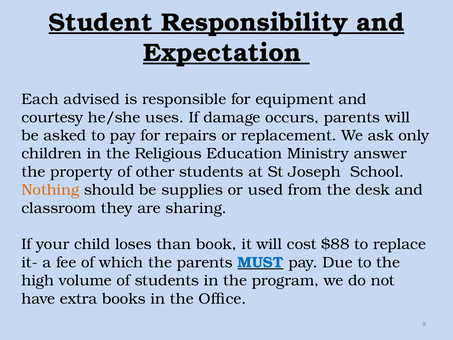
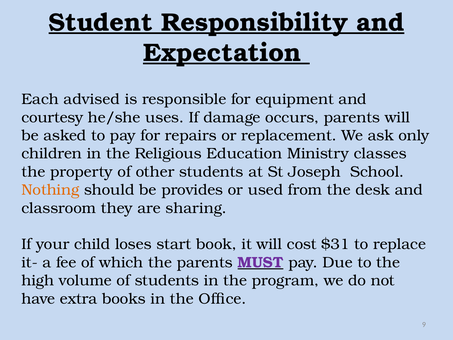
answer: answer -> classes
supplies: supplies -> provides
than: than -> start
$88: $88 -> $31
MUST colour: blue -> purple
